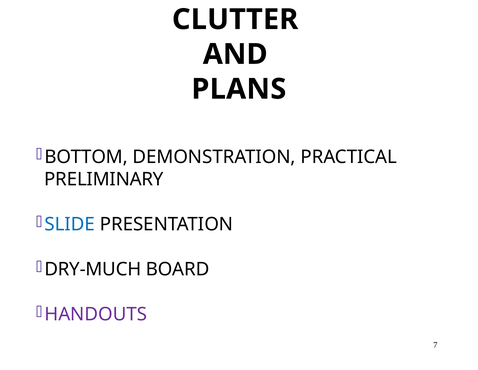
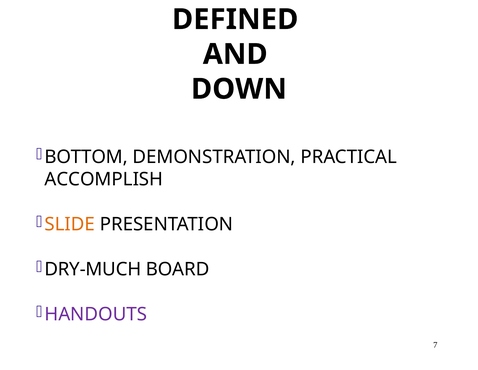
CLUTTER: CLUTTER -> DEFINED
PLANS: PLANS -> DOWN
PRELIMINARY: PRELIMINARY -> ACCOMPLISH
SLIDE colour: blue -> orange
